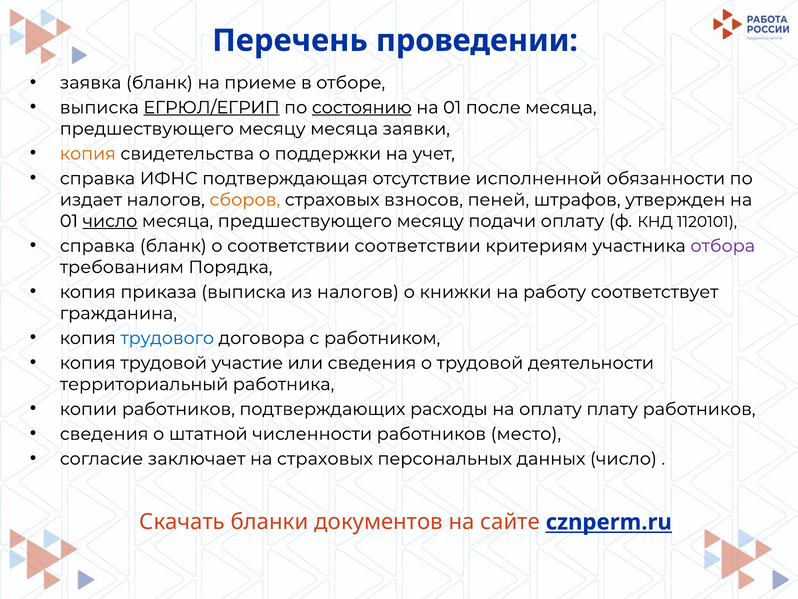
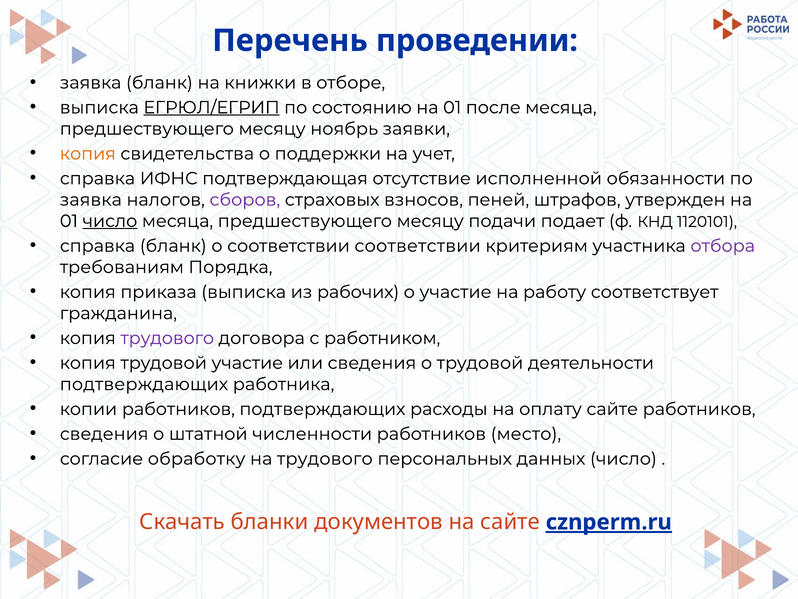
приеме: приеме -> книжки
состоянию underline: present -> none
месяцу месяца: месяца -> ноябрь
издает at (91, 200): издает -> заявка
сборов colour: orange -> purple
подачи оплату: оплату -> подает
из налогов: налогов -> рабочих
о книжки: книжки -> участие
трудового at (167, 338) colour: blue -> purple
территориальный at (144, 384): территориальный -> подтверждающих
оплату плату: плату -> сайте
заключает: заключает -> обработку
на страховых: страховых -> трудового
cznperm.ru underline: none -> present
